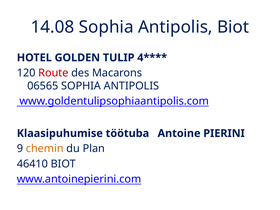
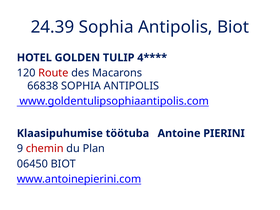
14.08: 14.08 -> 24.39
06565: 06565 -> 66838
chemin colour: orange -> red
46410: 46410 -> 06450
